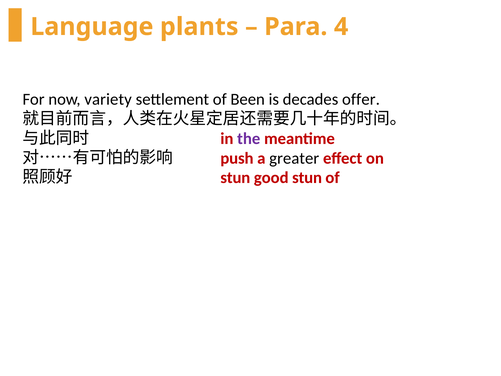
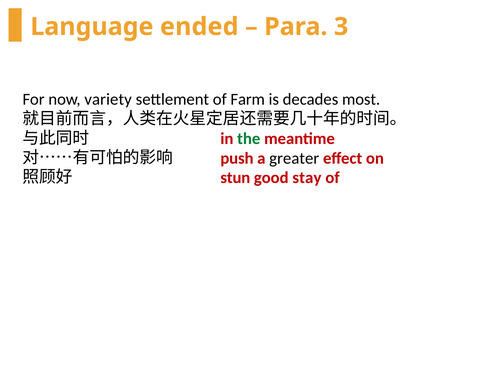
plants: plants -> ended
4: 4 -> 3
Been: Been -> Farm
offer: offer -> most
the colour: purple -> green
good stun: stun -> stay
